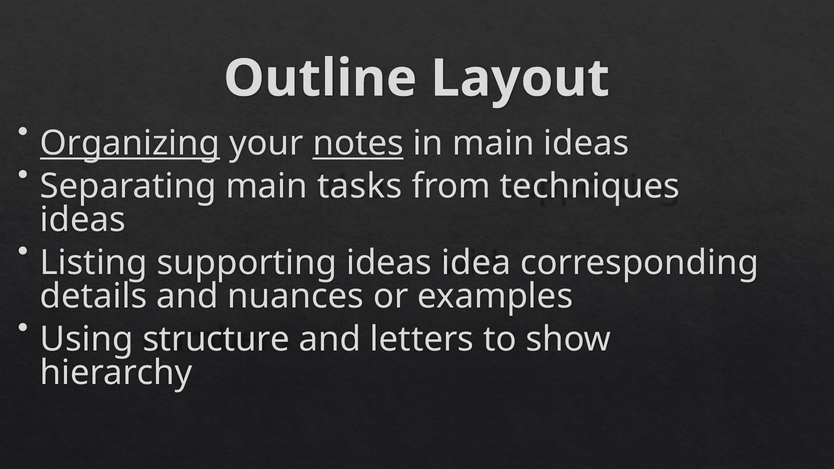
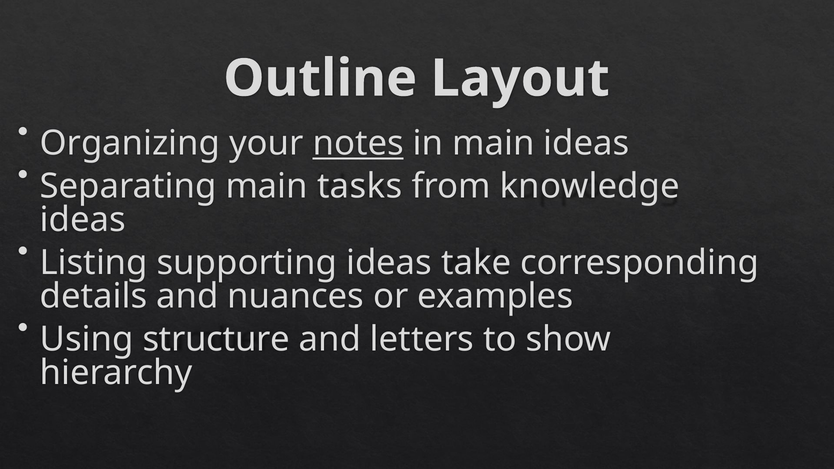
Organizing underline: present -> none
techniques: techniques -> knowledge
idea: idea -> take
